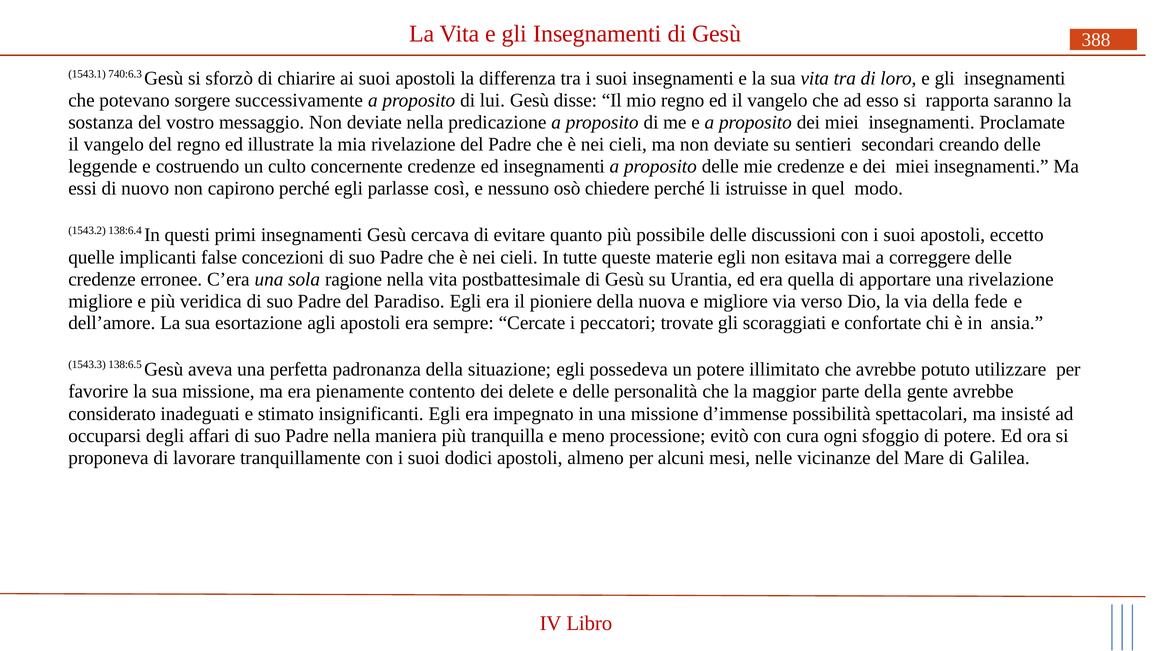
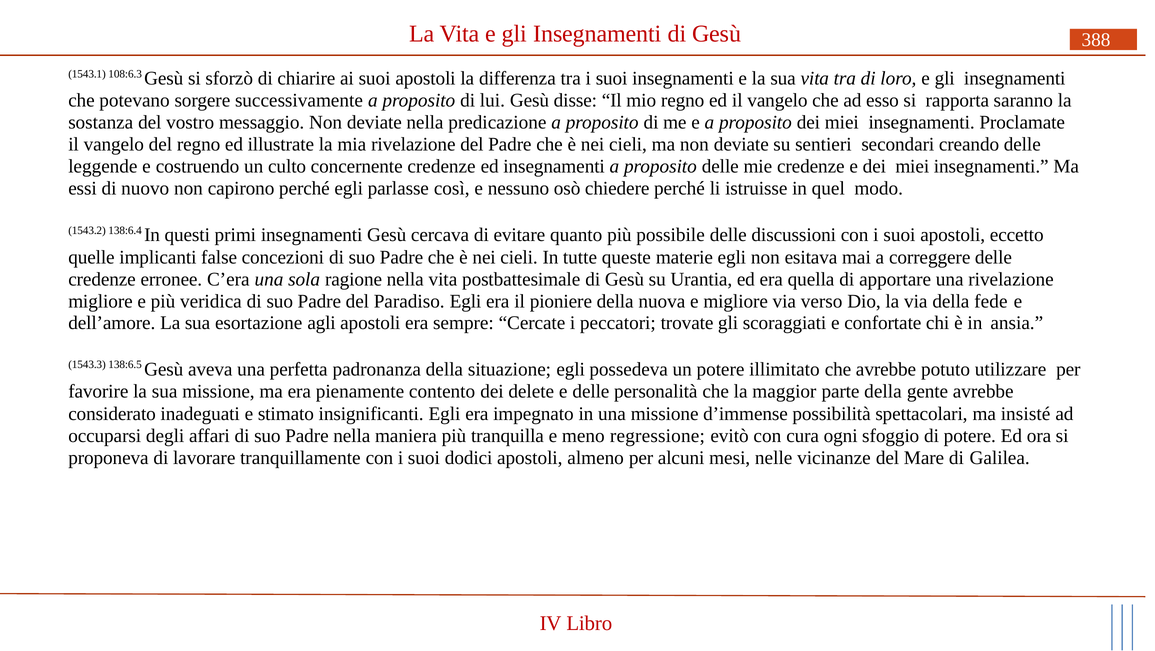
740:6.3: 740:6.3 -> 108:6.3
processione: processione -> regressione
